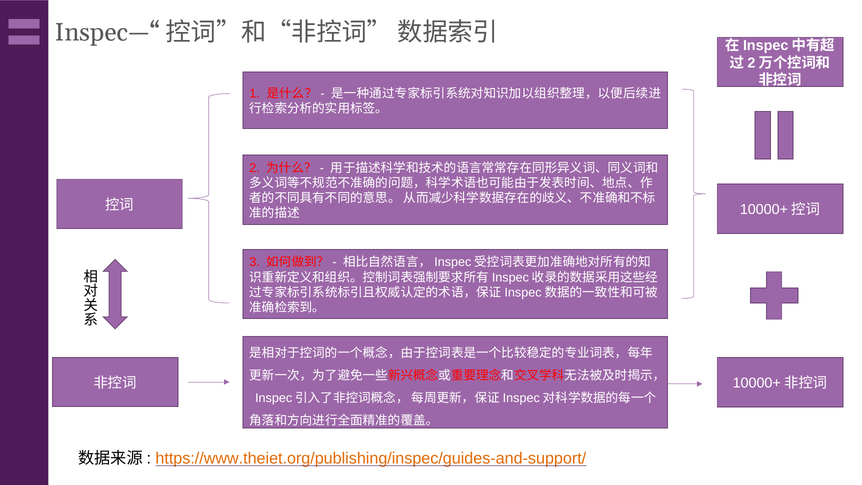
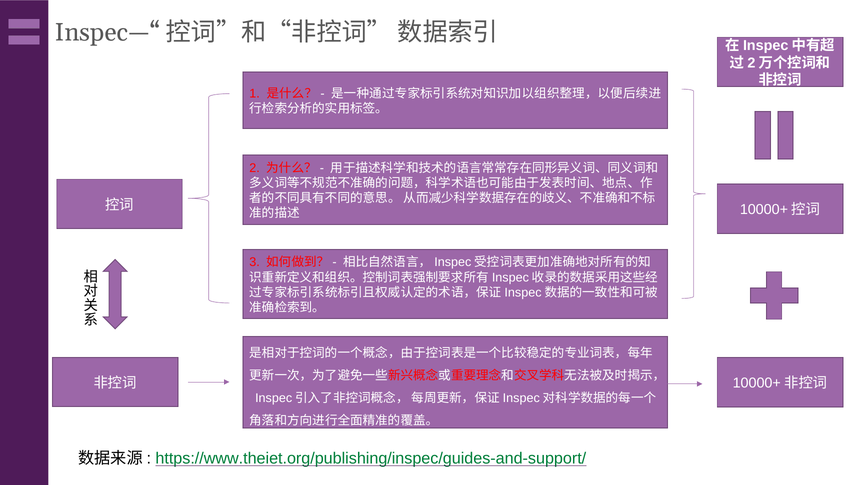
https://www.theiet.org/publishing/inspec/guides-and-support/ colour: orange -> green
